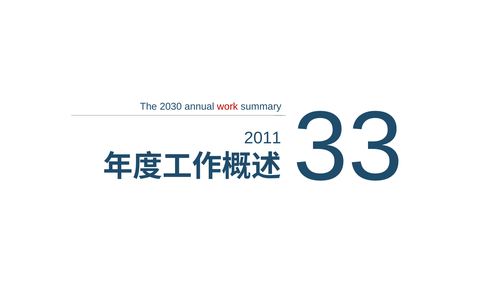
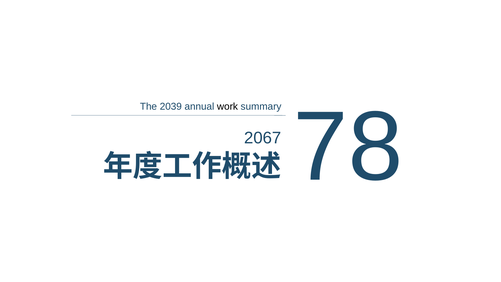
2030: 2030 -> 2039
work colour: red -> black
33: 33 -> 78
2011: 2011 -> 2067
